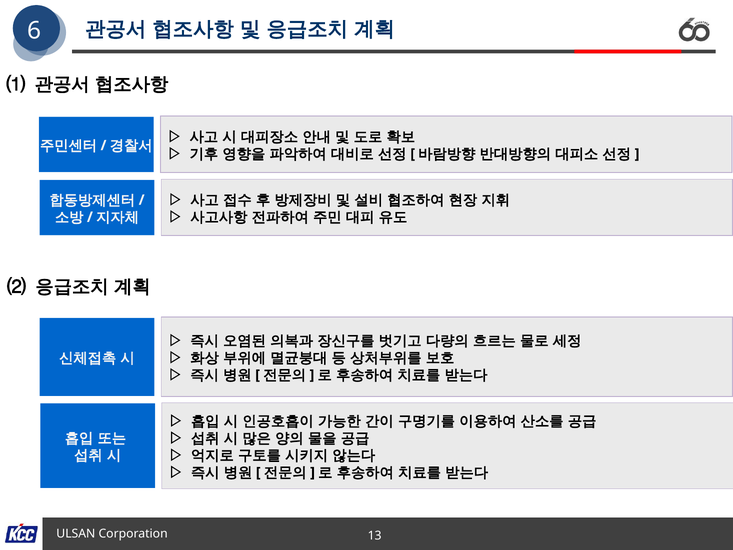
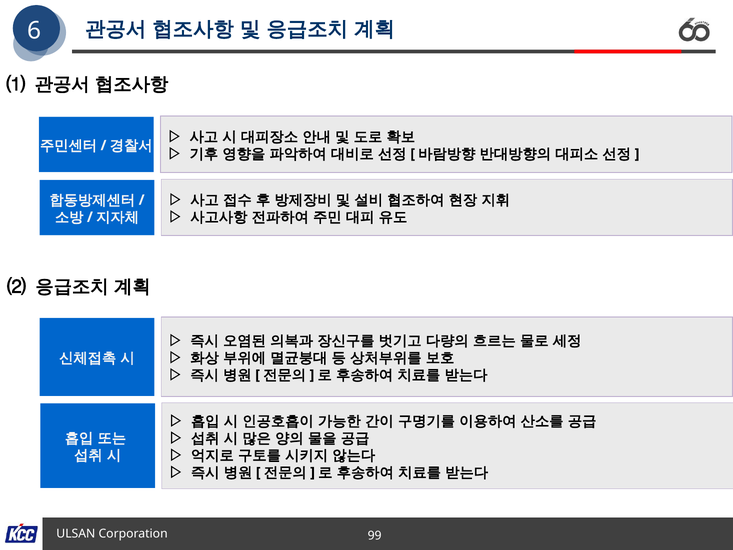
13: 13 -> 99
